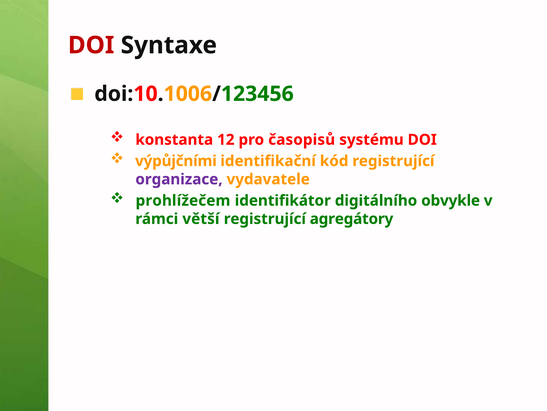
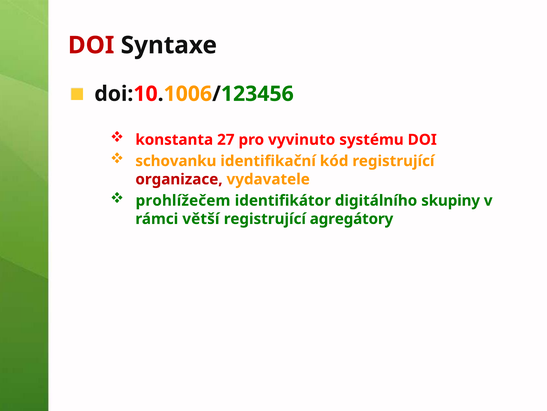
12: 12 -> 27
časopisů: časopisů -> vyvinuto
výpůjčními: výpůjčními -> schovanku
organizace colour: purple -> red
obvykle: obvykle -> skupiny
